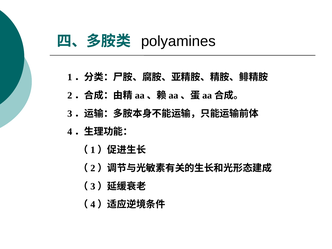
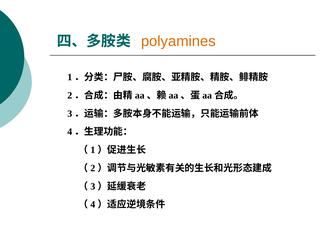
polyamines colour: black -> orange
